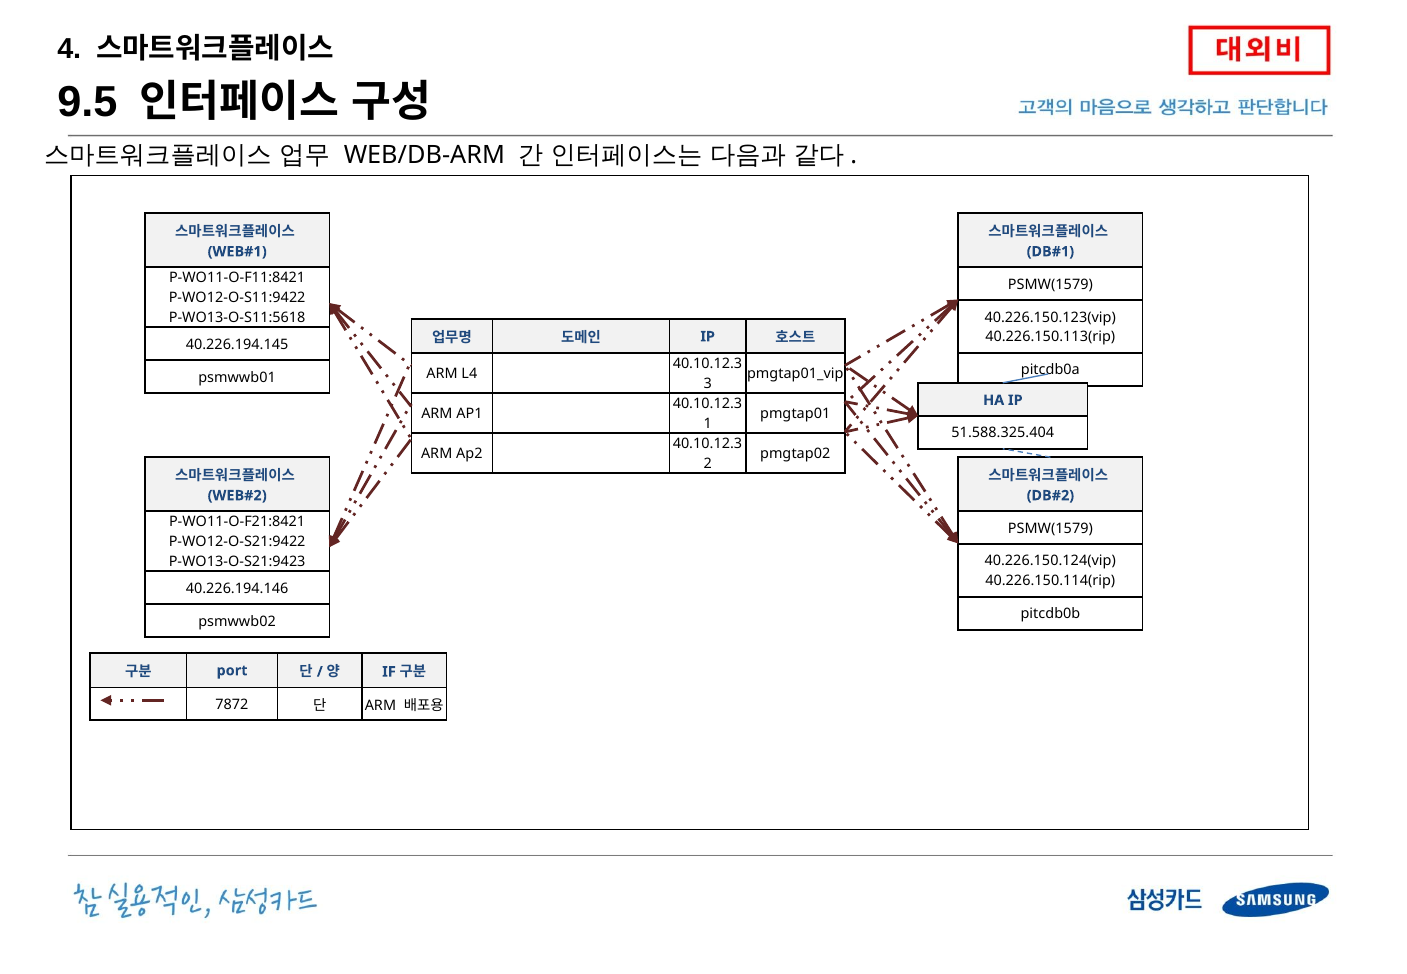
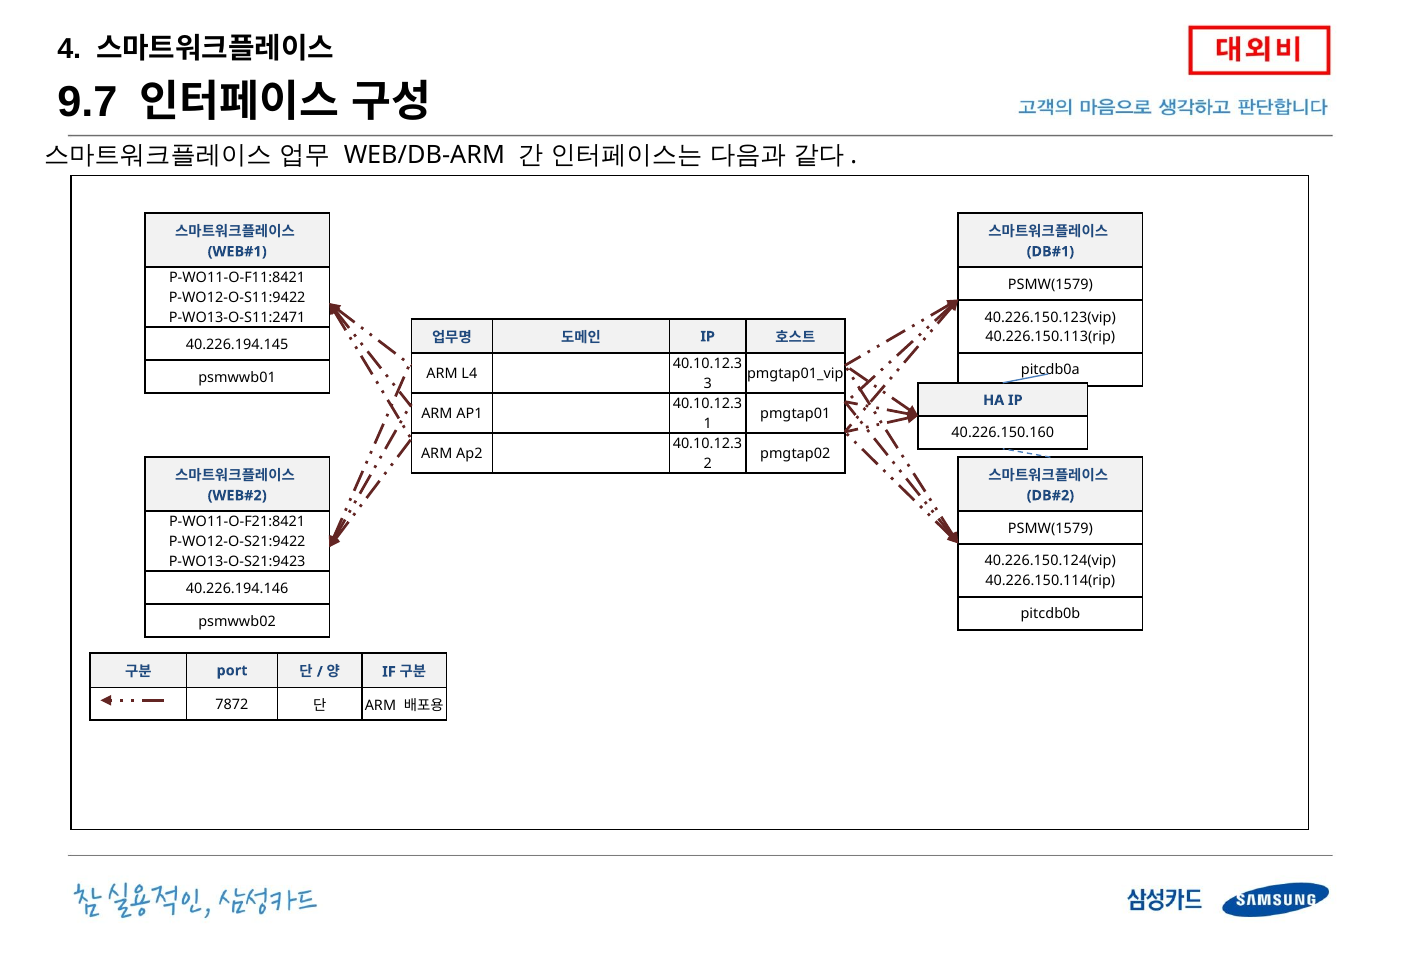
9.5: 9.5 -> 9.7
P-WO13-O-S11:5618: P-WO13-O-S11:5618 -> P-WO13-O-S11:2471
51.588.325.404: 51.588.325.404 -> 40.226.150.160
